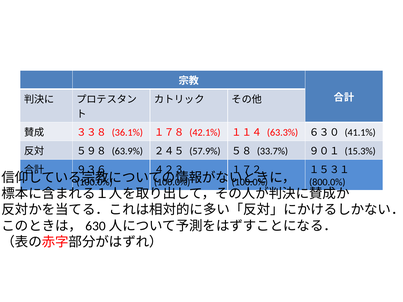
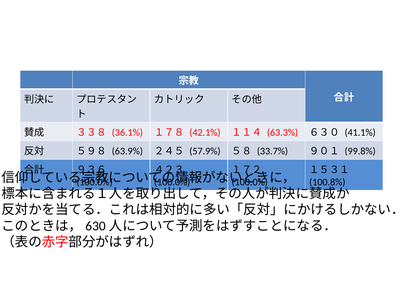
15.3%: 15.3% -> 99.8%
800.0%: 800.0% -> 100.8%
